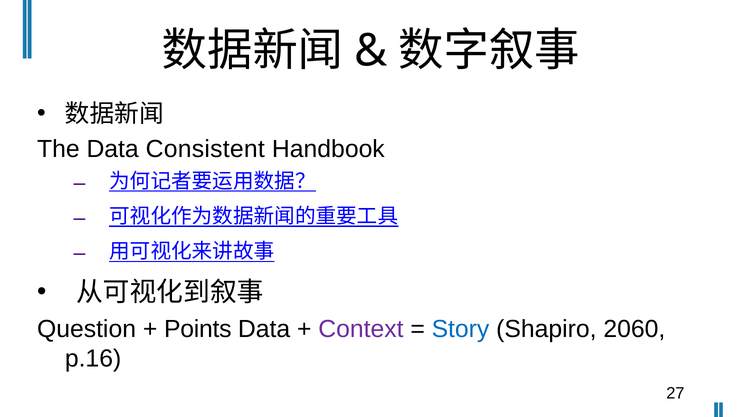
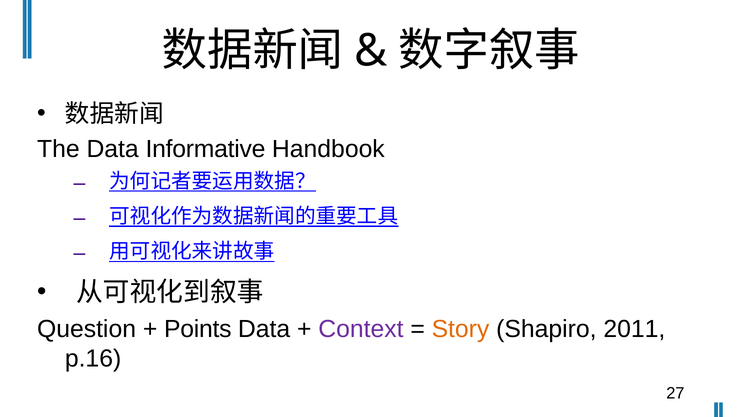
Consistent: Consistent -> Informative
Story colour: blue -> orange
2060: 2060 -> 2011
